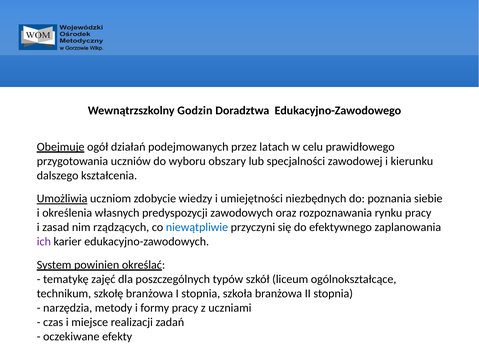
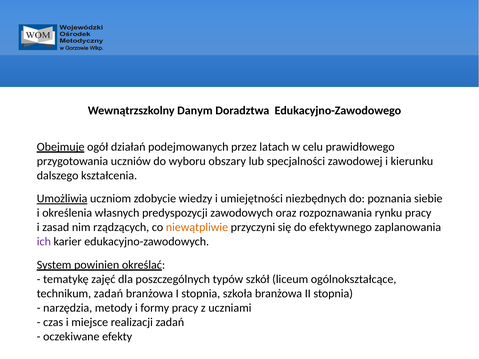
Godzin: Godzin -> Danym
niewątpliwie colour: blue -> orange
technikum szkołę: szkołę -> zadań
